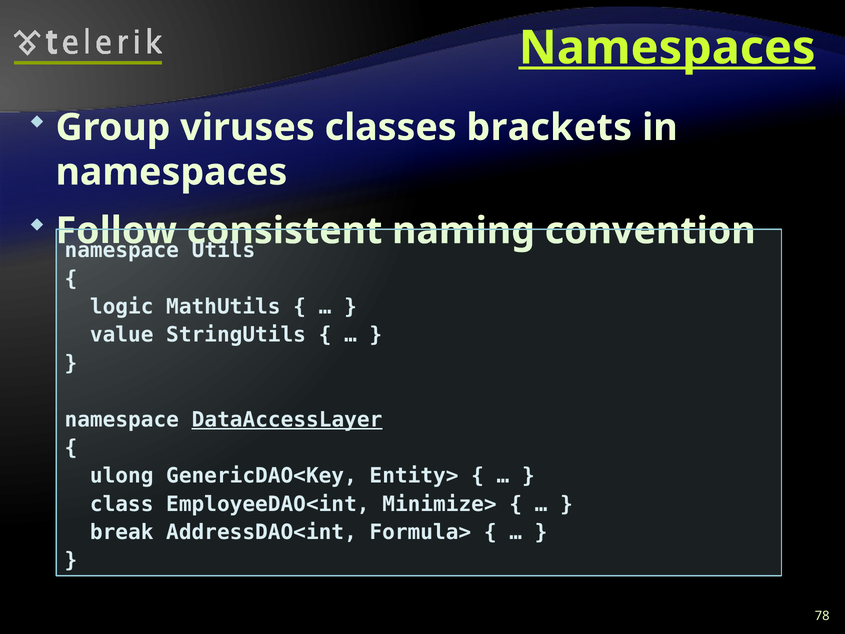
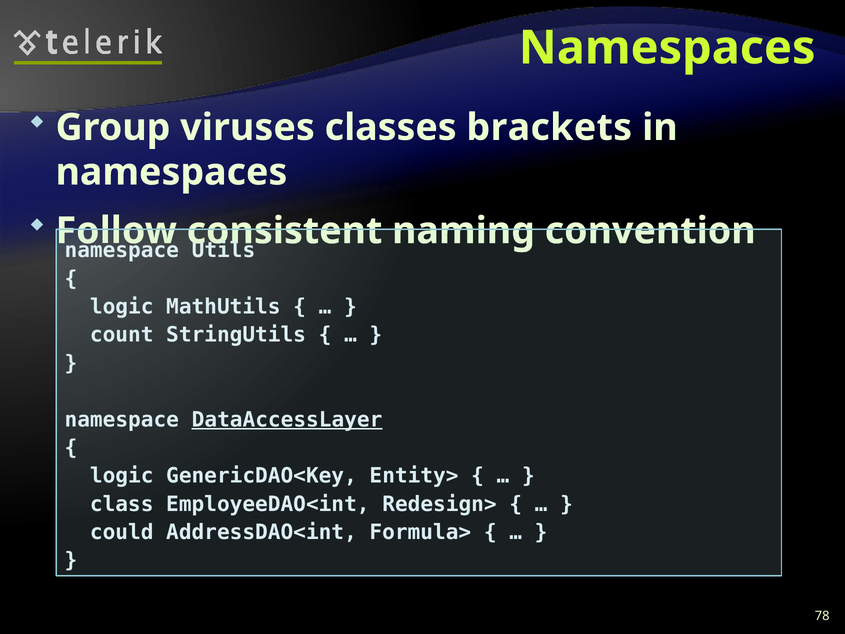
Namespaces at (667, 48) underline: present -> none
value: value -> count
ulong at (122, 476): ulong -> logic
Minimize>: Minimize> -> Redesign>
break: break -> could
